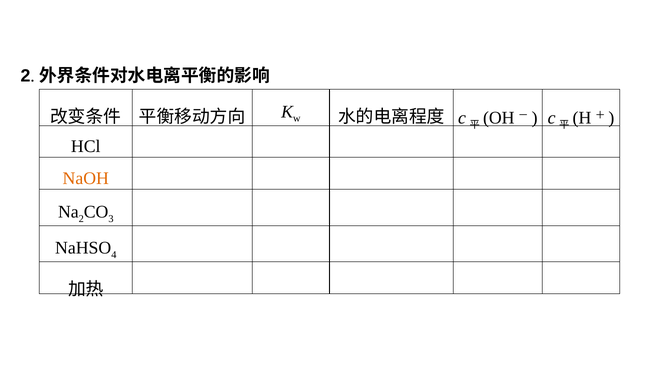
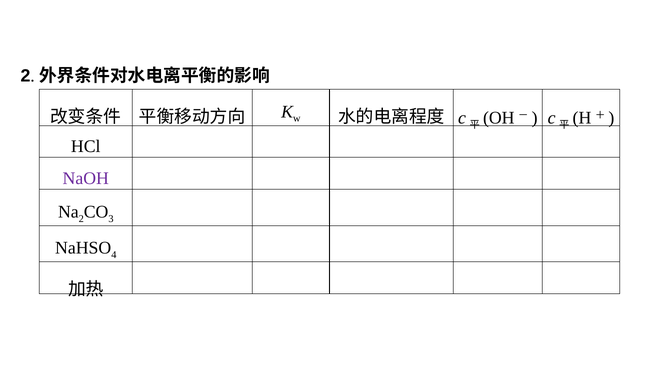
NaOH colour: orange -> purple
